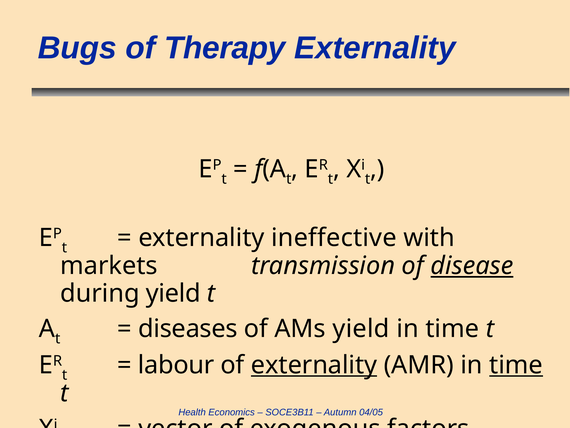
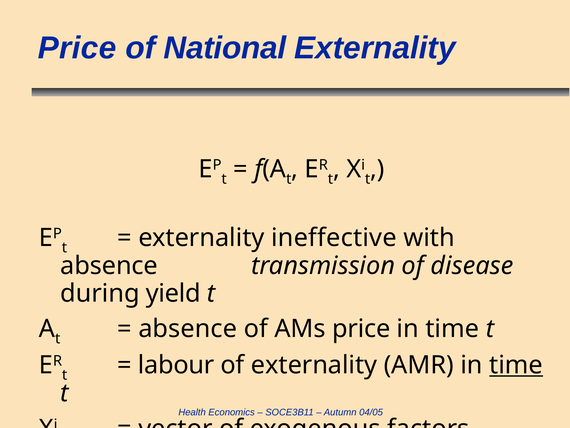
Bugs at (77, 48): Bugs -> Price
Therapy: Therapy -> National
markets at (109, 266): markets -> absence
disease underline: present -> none
diseases at (188, 328): diseases -> absence
AMs yield: yield -> price
externality at (314, 365) underline: present -> none
